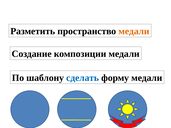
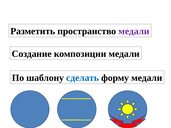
медали at (134, 31) colour: orange -> purple
